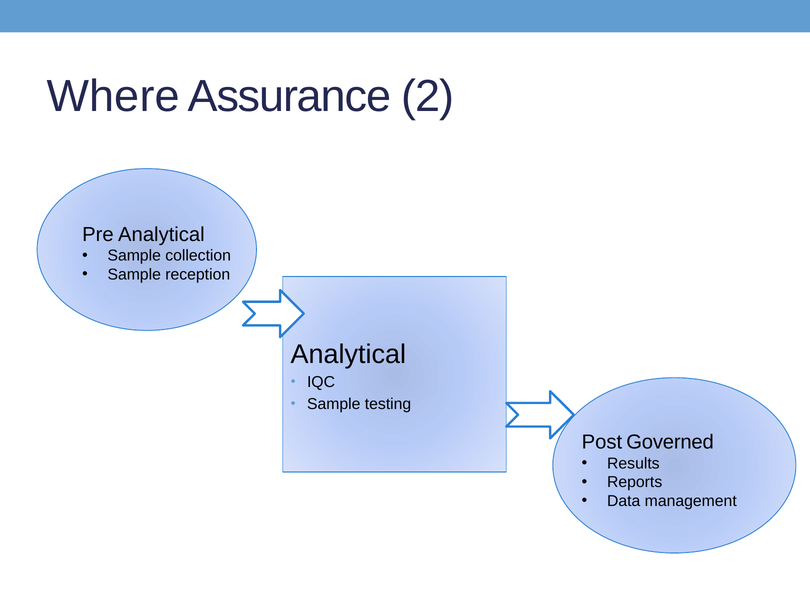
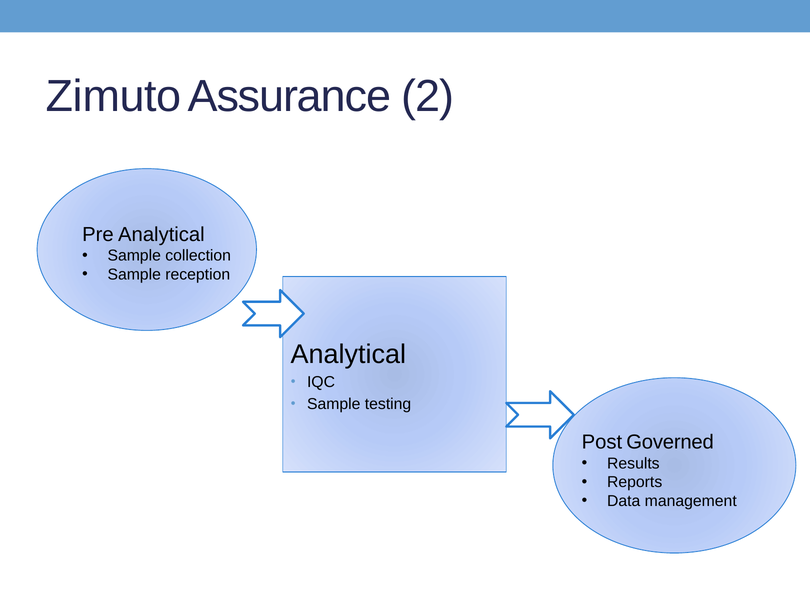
Where: Where -> Zimuto
